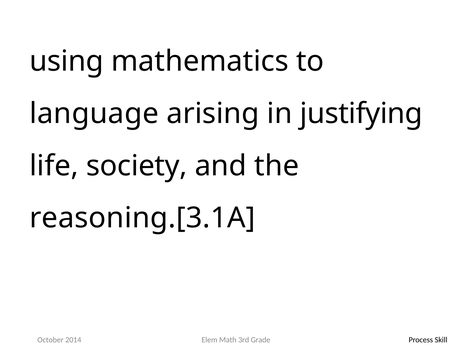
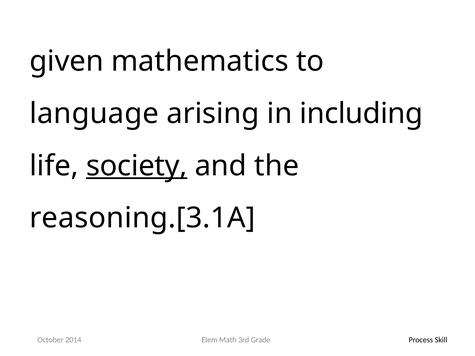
using: using -> given
justifying: justifying -> including
society underline: none -> present
